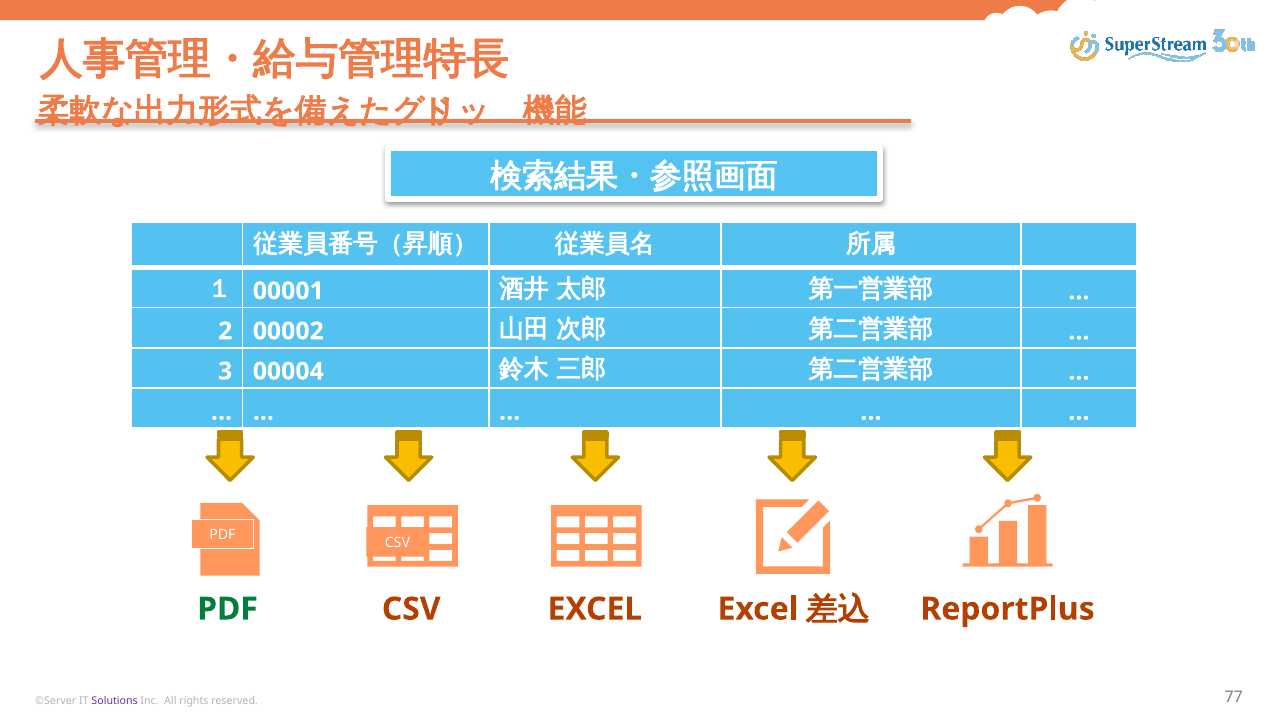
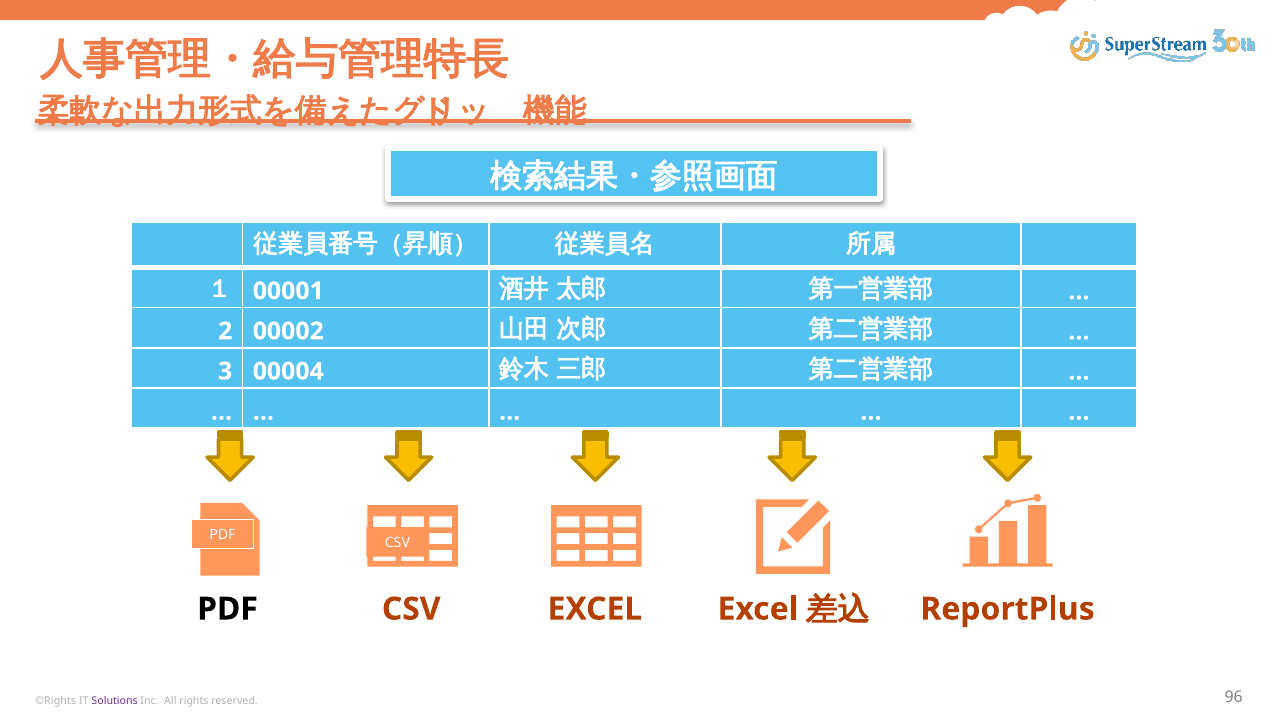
PDF at (228, 609) colour: green -> black
©Server: ©Server -> ©Rights
77: 77 -> 96
